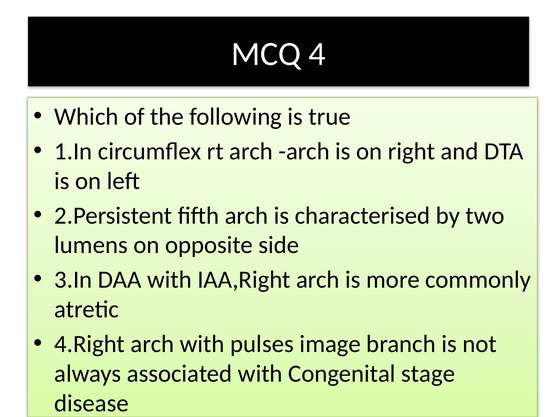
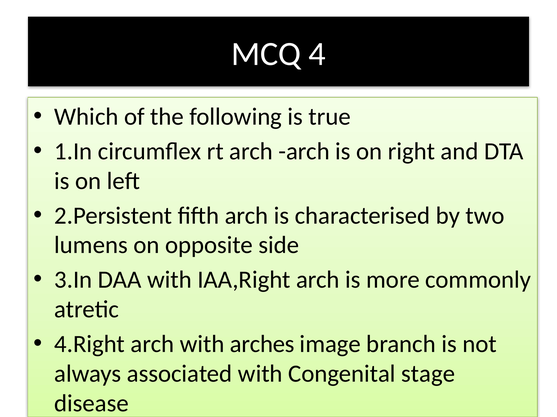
pulses: pulses -> arches
